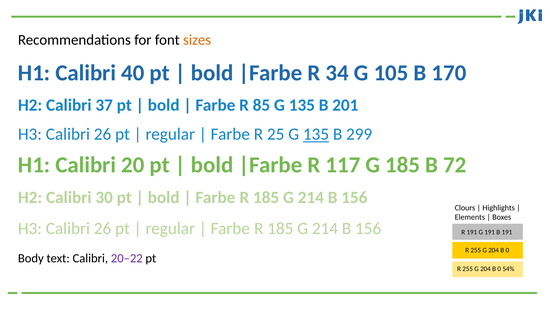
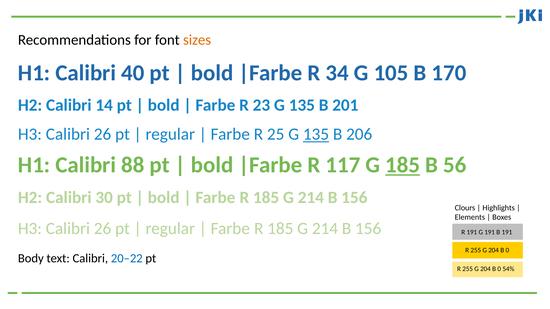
37: 37 -> 14
85: 85 -> 23
299: 299 -> 206
20: 20 -> 88
185 at (403, 165) underline: none -> present
72: 72 -> 56
20–22 colour: purple -> blue
